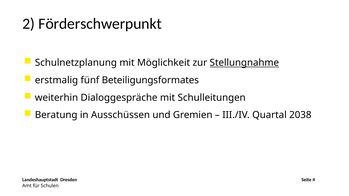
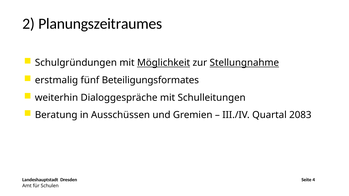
Förderschwerpunkt: Förderschwerpunkt -> Planungszeitraumes
Schulnetzplanung: Schulnetzplanung -> Schulgründungen
Möglichkeit underline: none -> present
2038: 2038 -> 2083
